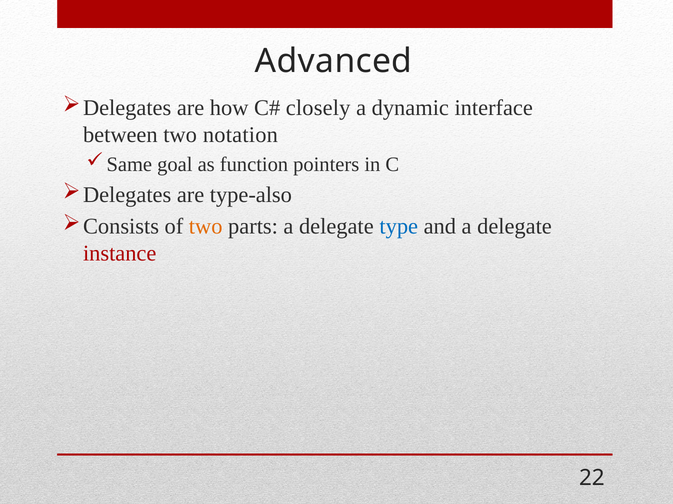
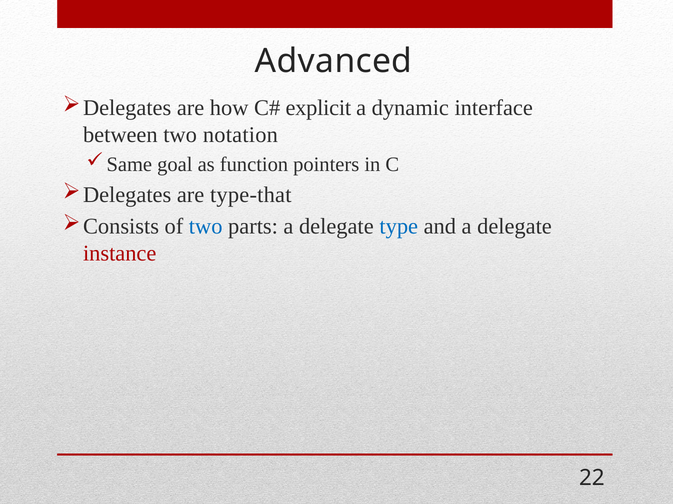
closely: closely -> explicit
type-also: type-also -> type-that
two at (206, 227) colour: orange -> blue
